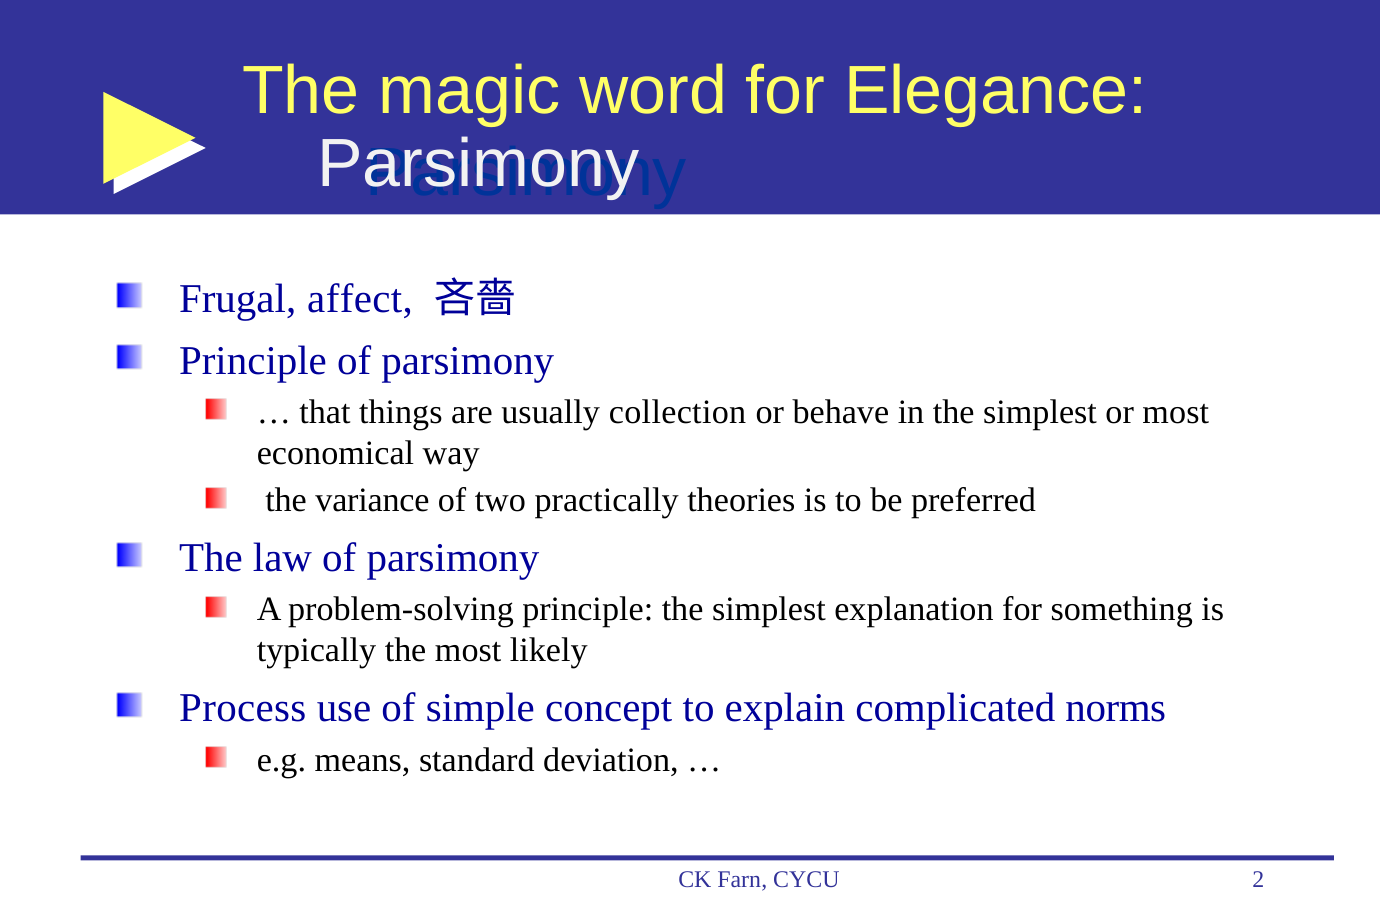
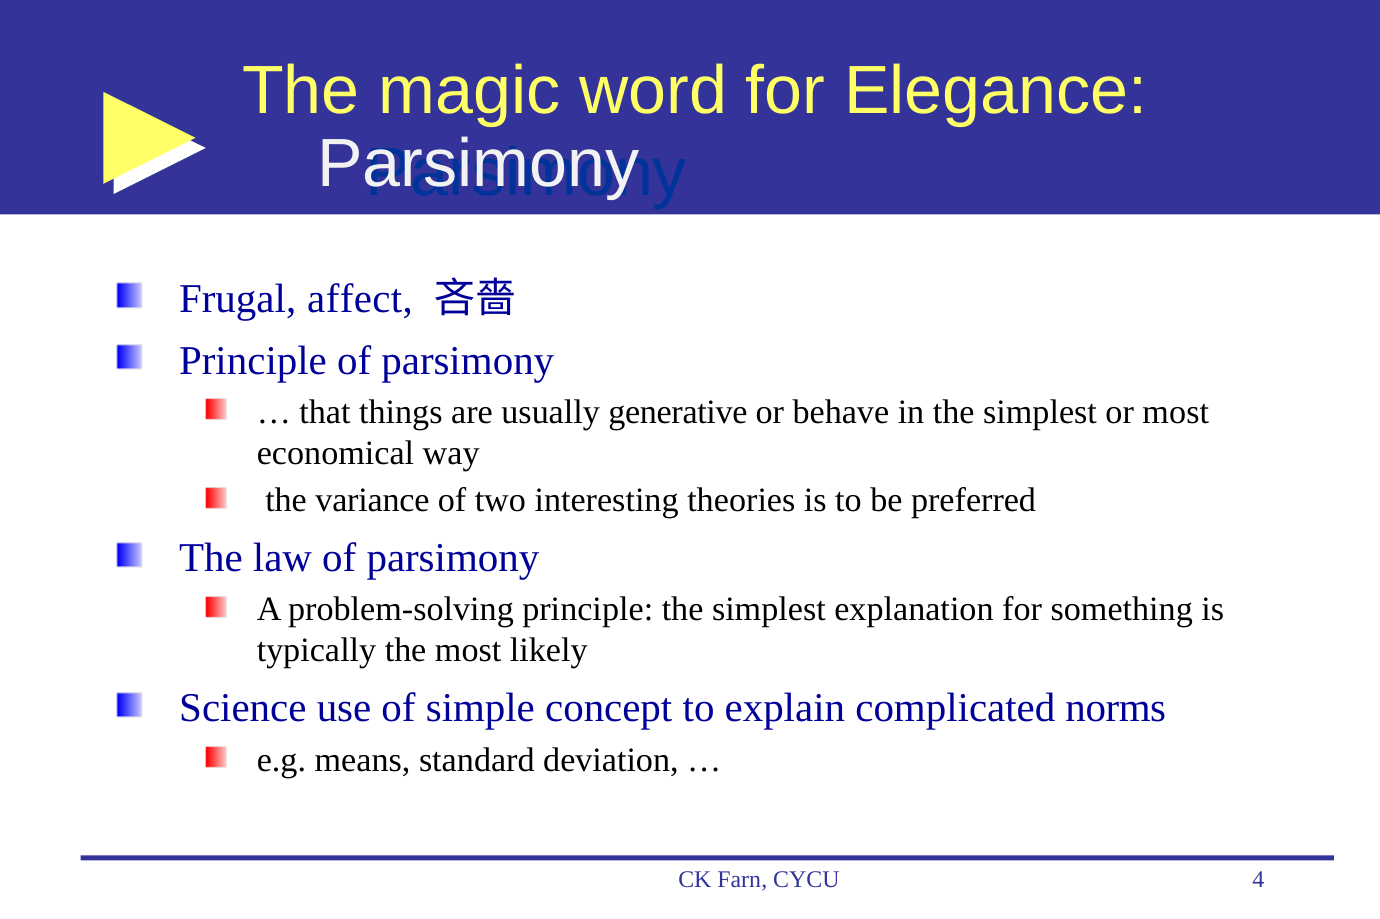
collection: collection -> generative
practically: practically -> interesting
Process: Process -> Science
2: 2 -> 4
